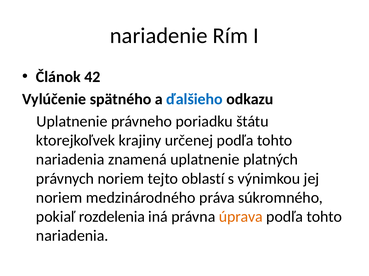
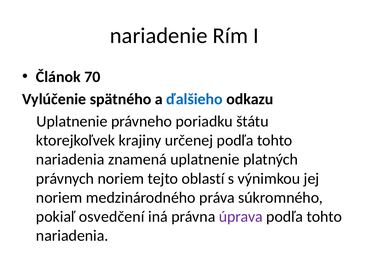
42: 42 -> 70
rozdelenia: rozdelenia -> osvedčení
úprava colour: orange -> purple
